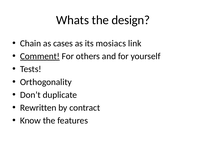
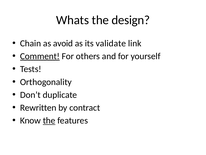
cases: cases -> avoid
mosiacs: mosiacs -> validate
the at (49, 120) underline: none -> present
